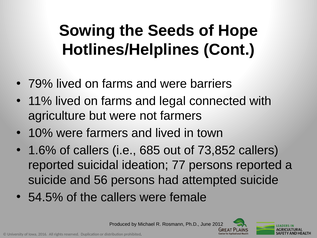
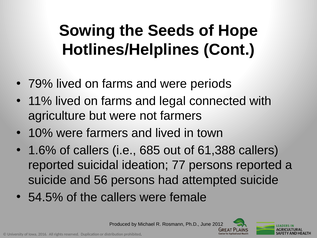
barriers: barriers -> periods
73,852: 73,852 -> 61,388
